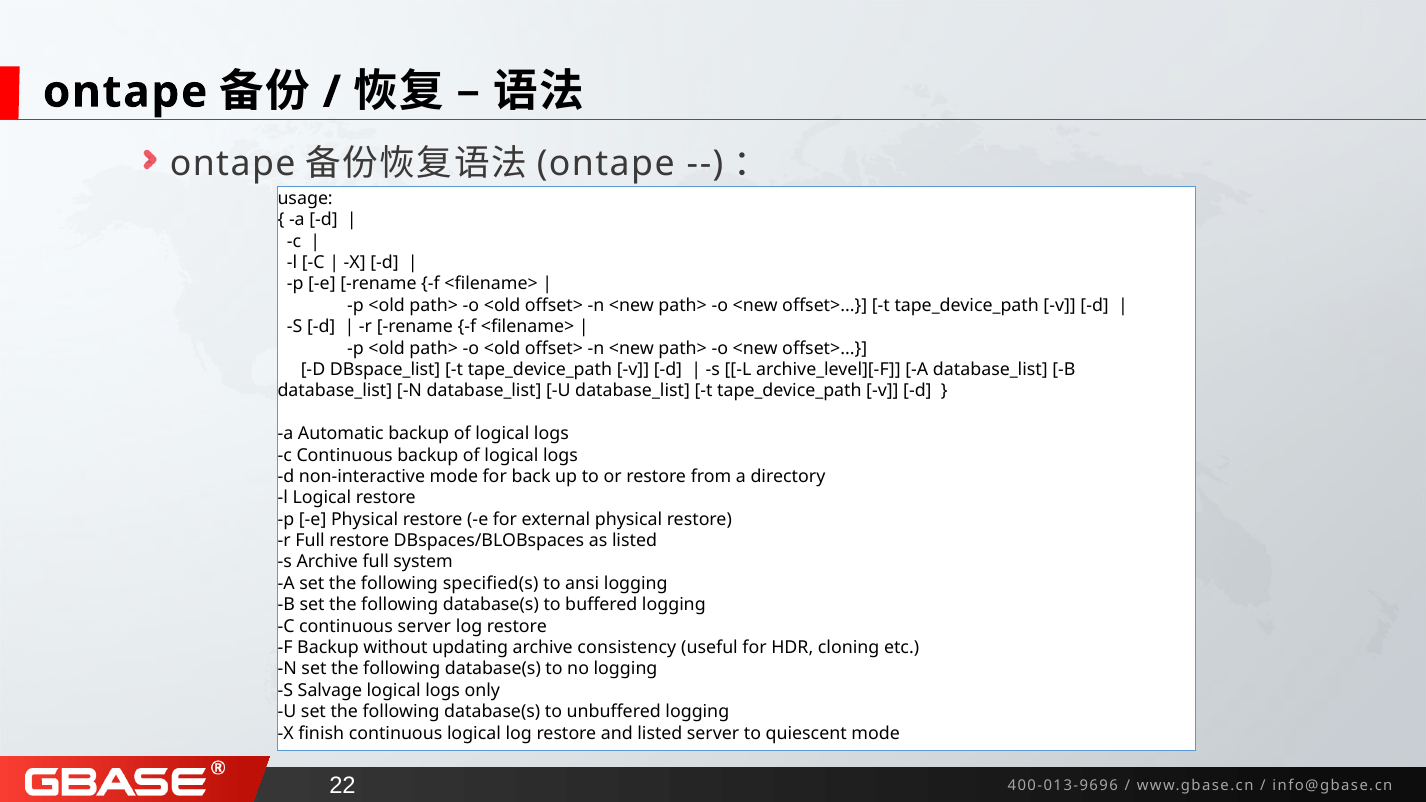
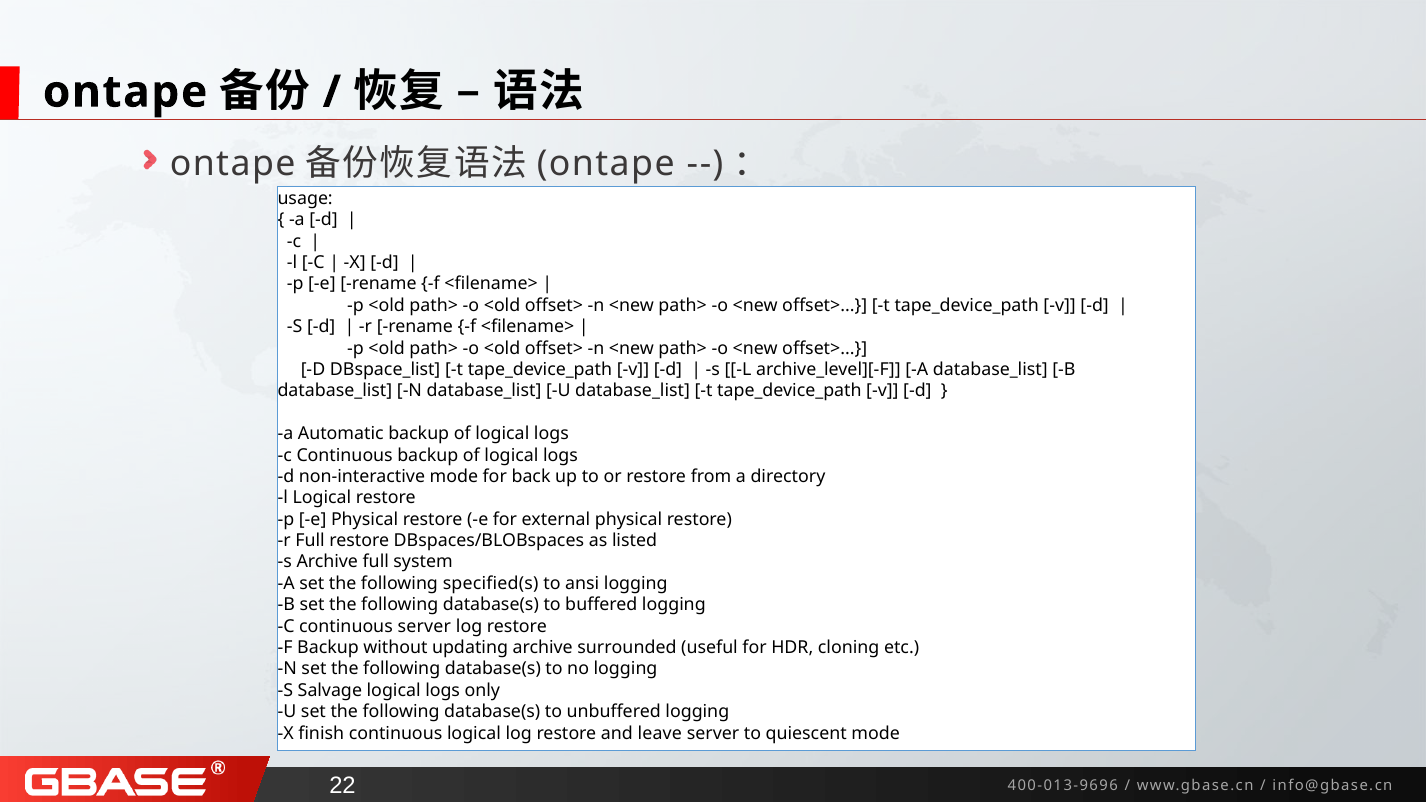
consistency: consistency -> surrounded
and listed: listed -> leave
